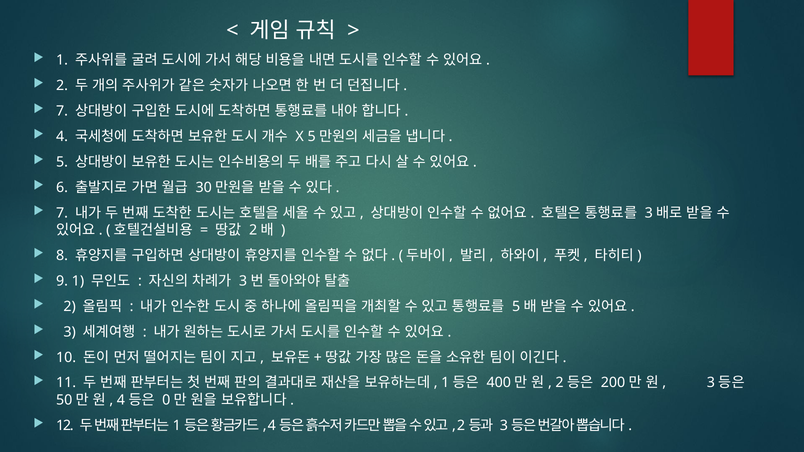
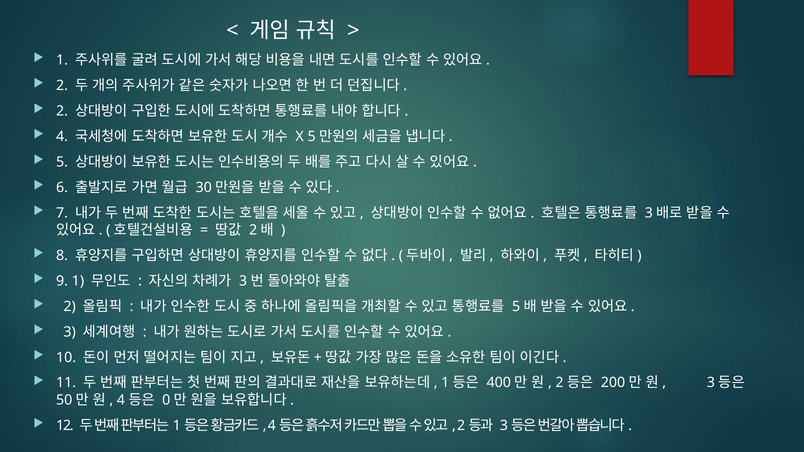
7 at (62, 111): 7 -> 2
